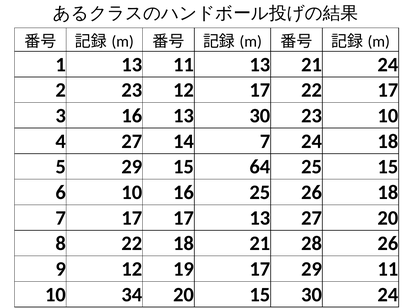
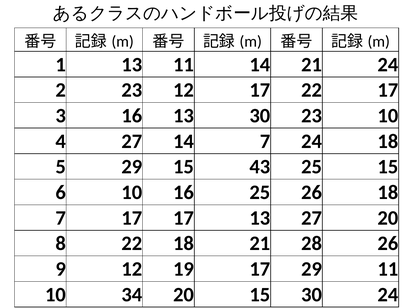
11 13: 13 -> 14
64: 64 -> 43
